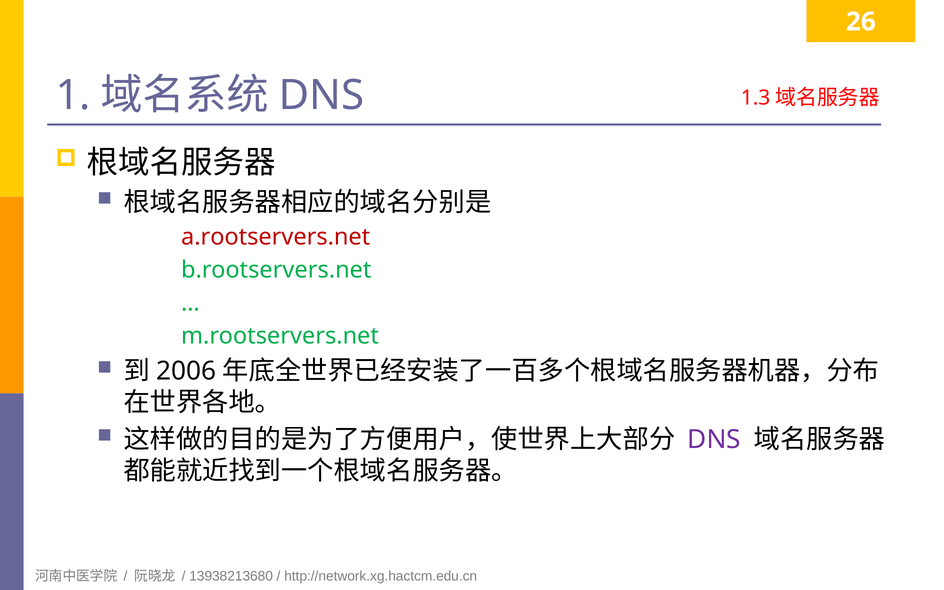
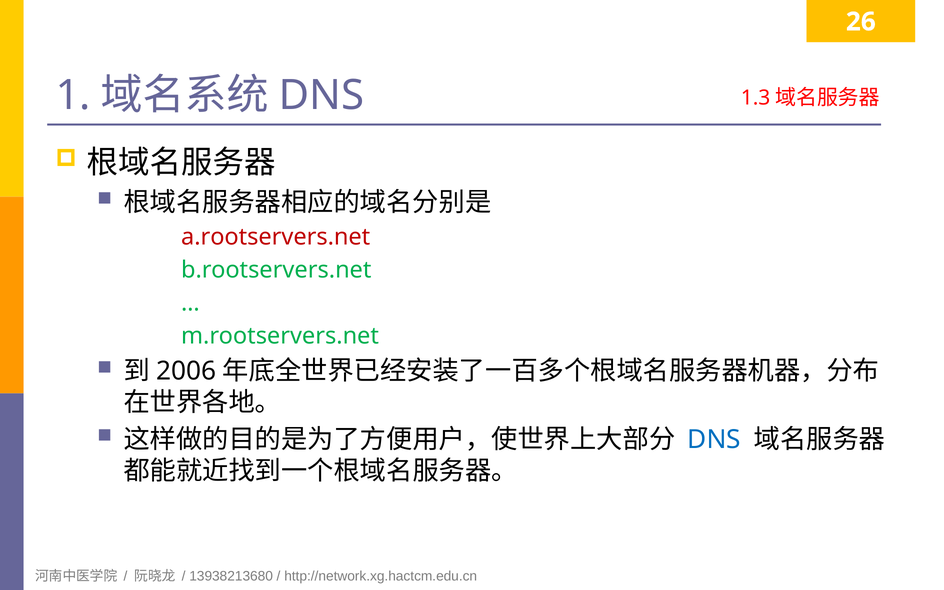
DNS at (714, 440) colour: purple -> blue
